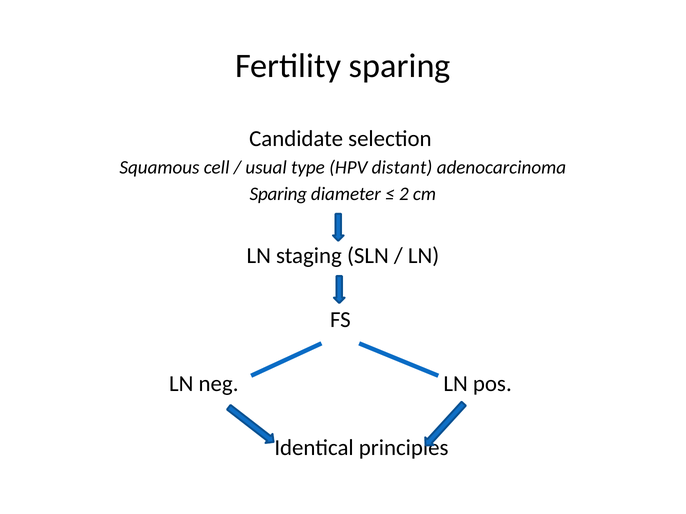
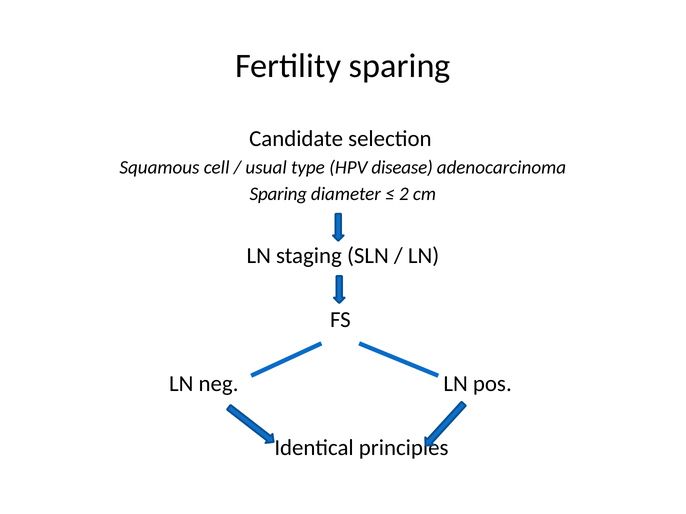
distant: distant -> disease
